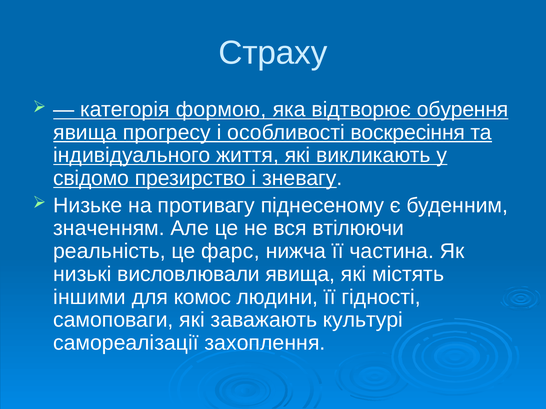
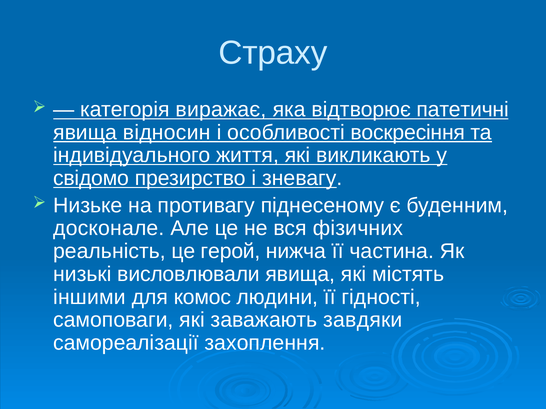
формою: формою -> виражає
обурення: обурення -> патетичні
прогресу: прогресу -> відносин
значенням: значенням -> досконале
втілюючи: втілюючи -> фізичних
фарс: фарс -> герой
культурі: культурі -> завдяки
